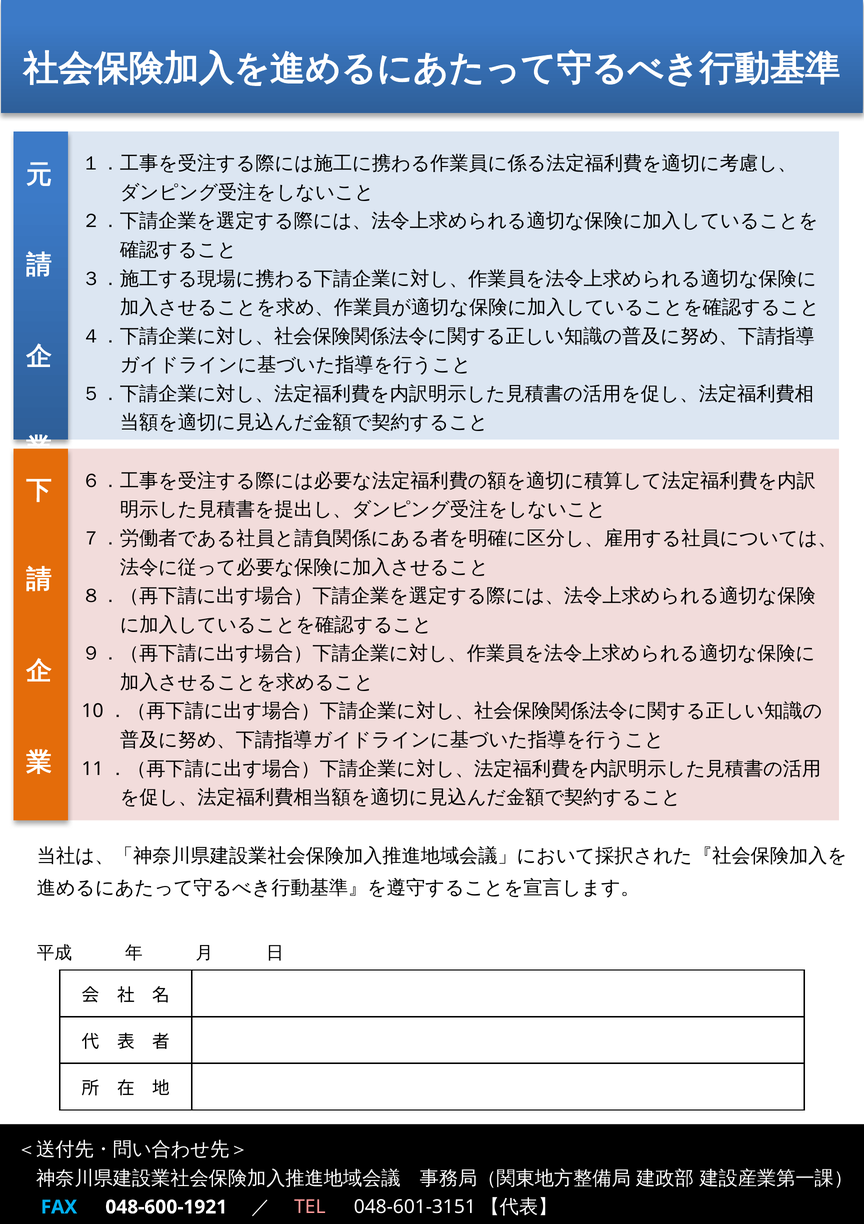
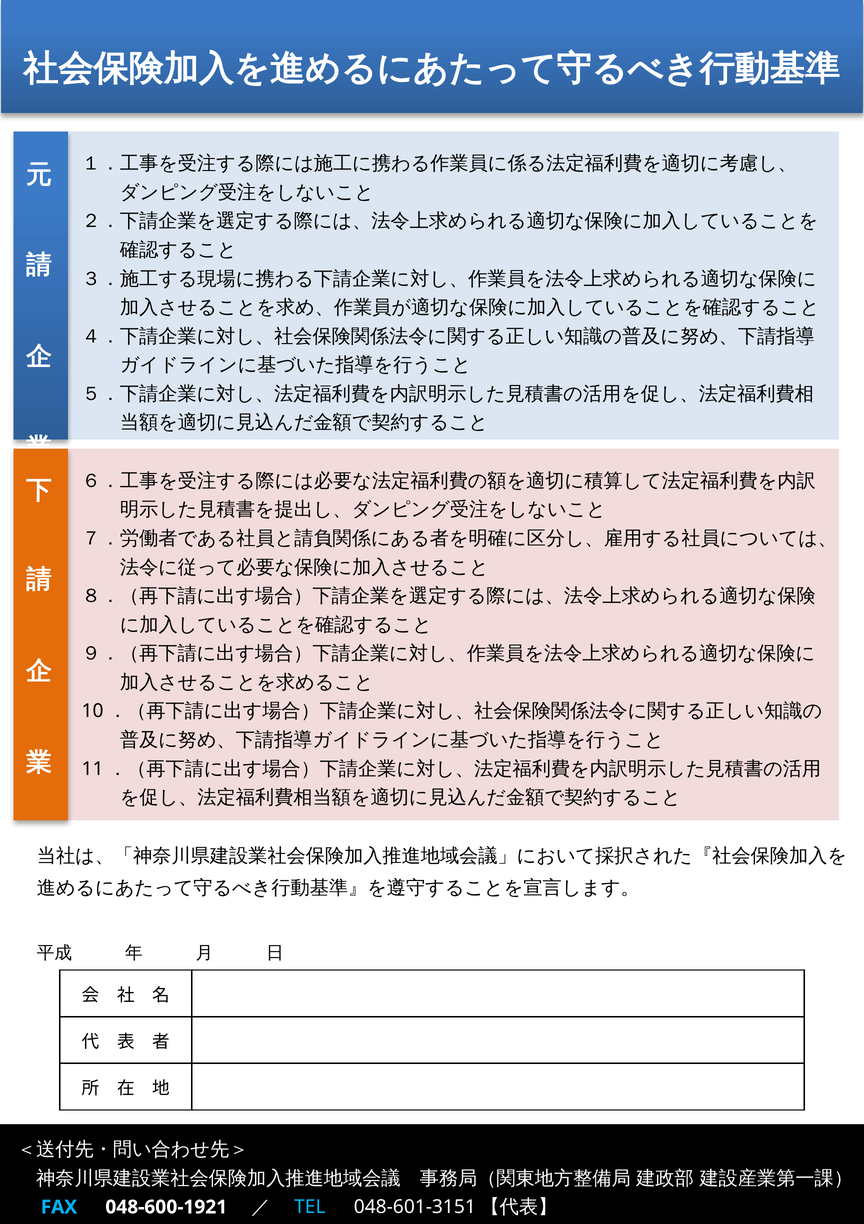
TEL colour: pink -> light blue
